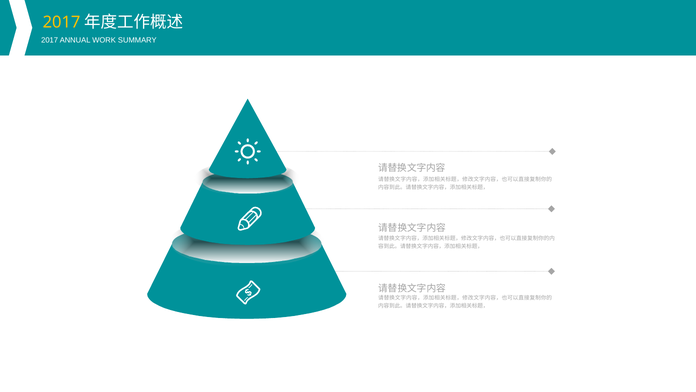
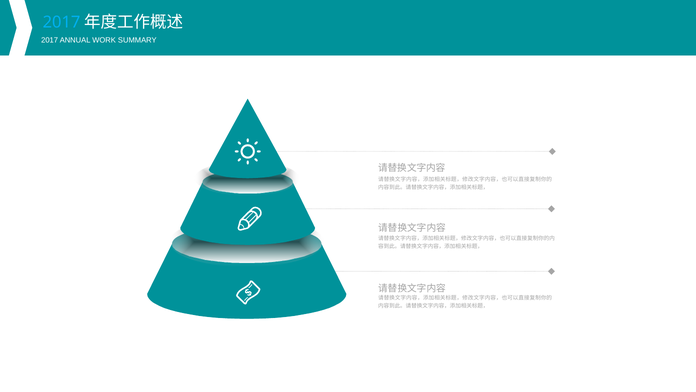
2017 at (62, 22) colour: yellow -> light blue
